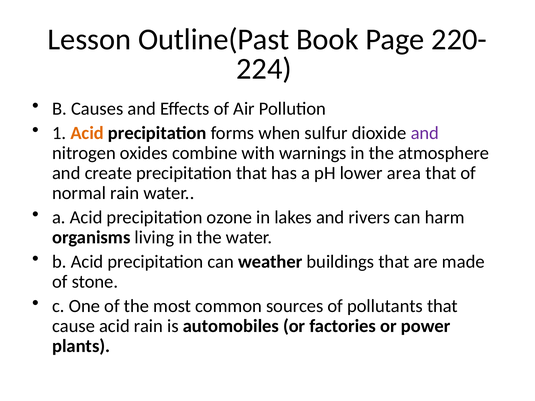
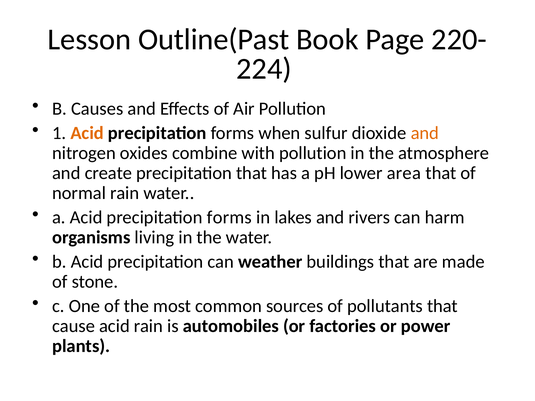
and at (425, 133) colour: purple -> orange
with warnings: warnings -> pollution
a Acid precipitation ozone: ozone -> forms
